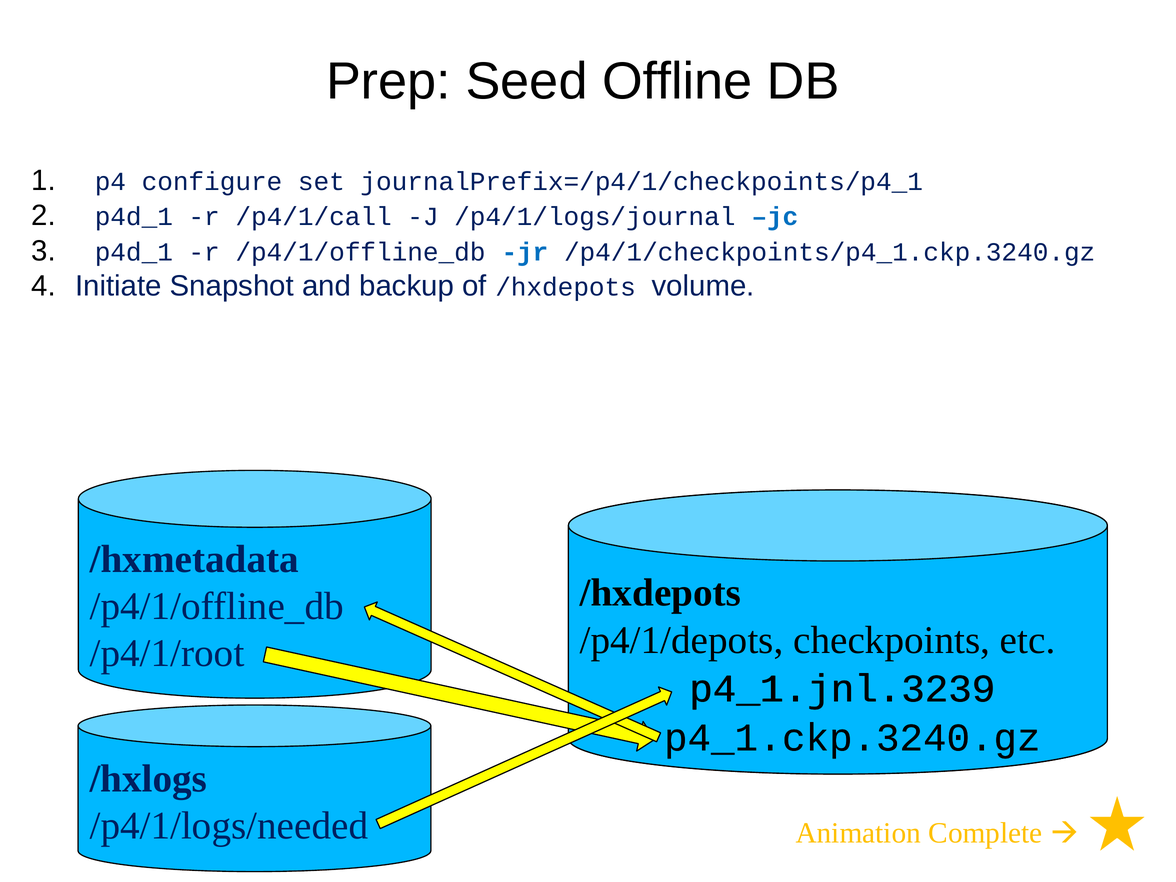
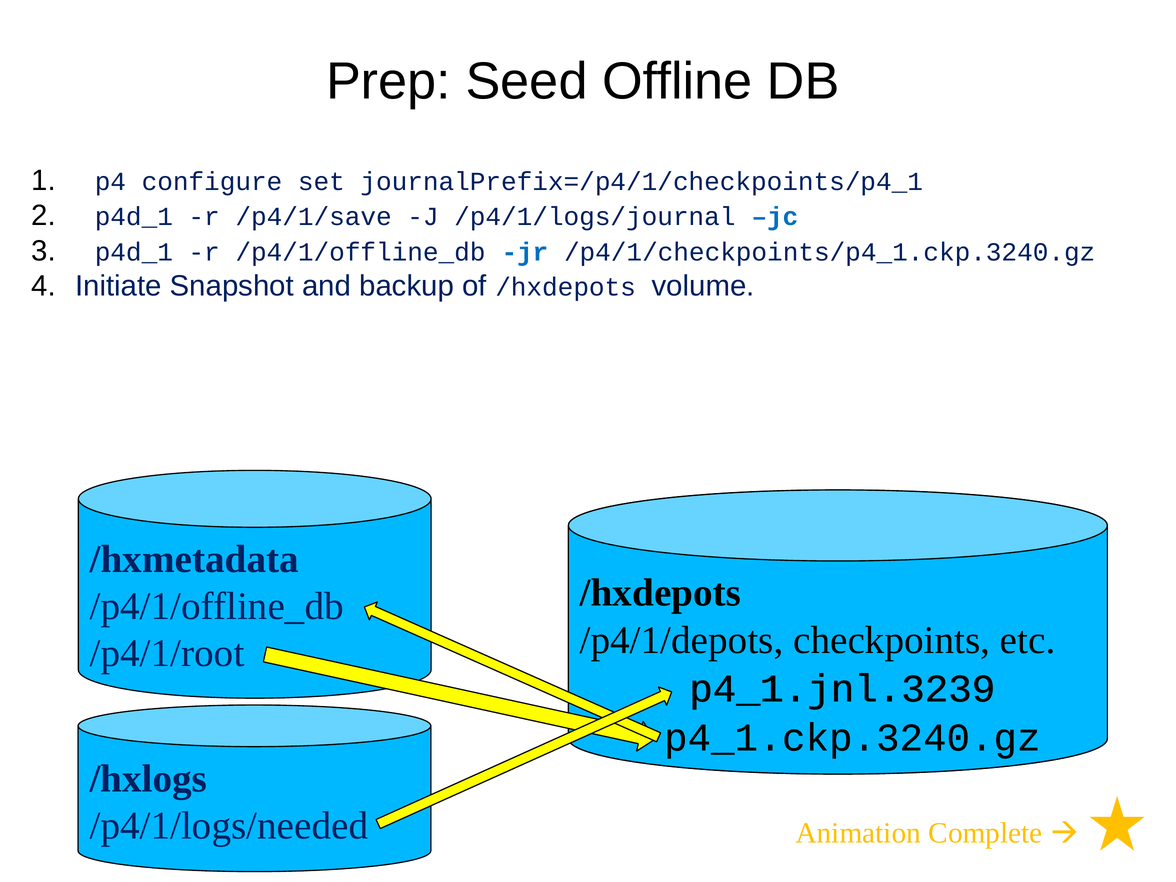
/p4/1/call: /p4/1/call -> /p4/1/save
